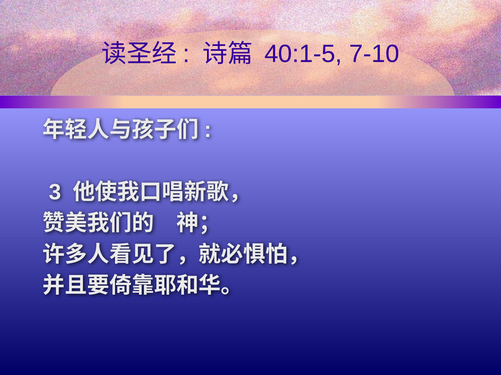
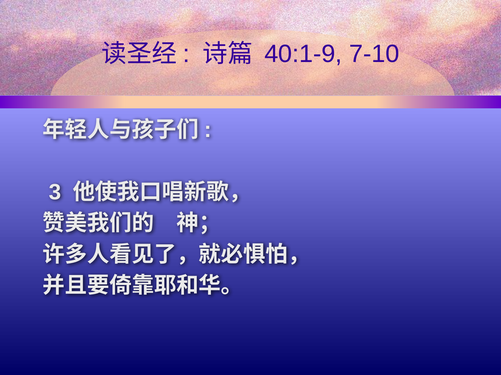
40:1-5: 40:1-5 -> 40:1-9
